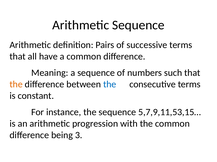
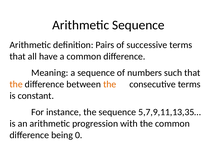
the at (110, 85) colour: blue -> orange
5,7,9,11,53,15…: 5,7,9,11,53,15… -> 5,7,9,11,13,35…
3: 3 -> 0
